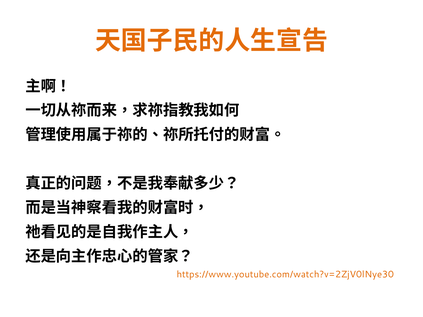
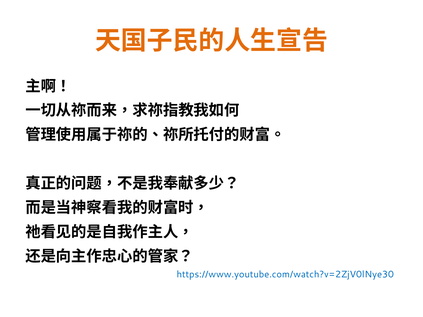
https://www.youtube.com/watch?v=2ZjV0lNye30 colour: orange -> blue
